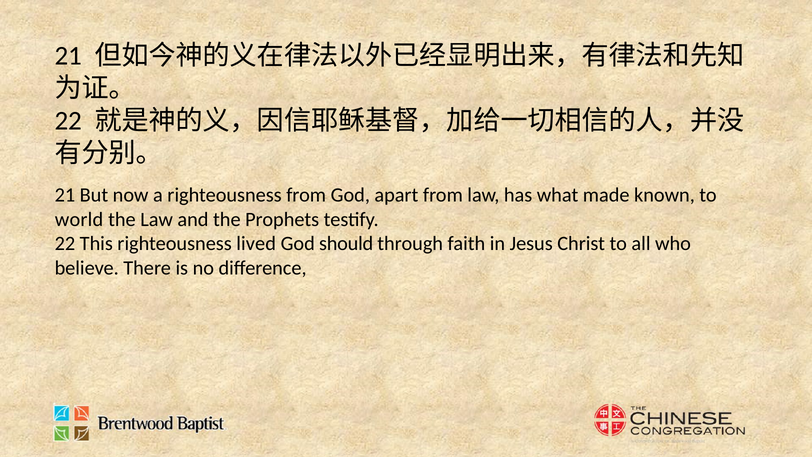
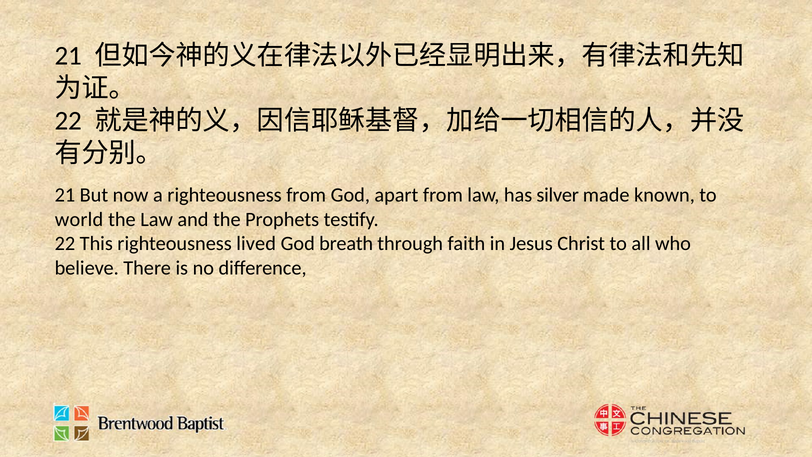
what: what -> silver
should: should -> breath
